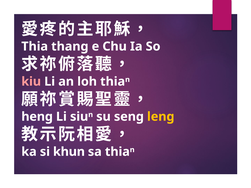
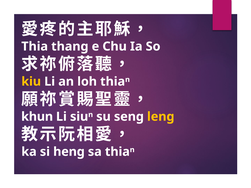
kiu colour: pink -> yellow
heng: heng -> khun
khun: khun -> heng
